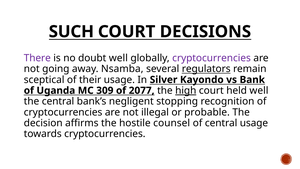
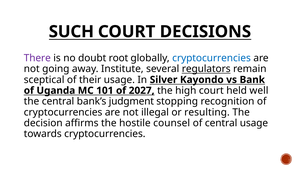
doubt well: well -> root
cryptocurrencies at (212, 58) colour: purple -> blue
Nsamba: Nsamba -> Institute
309: 309 -> 101
2077: 2077 -> 2027
high underline: present -> none
negligent: negligent -> judgment
probable: probable -> resulting
